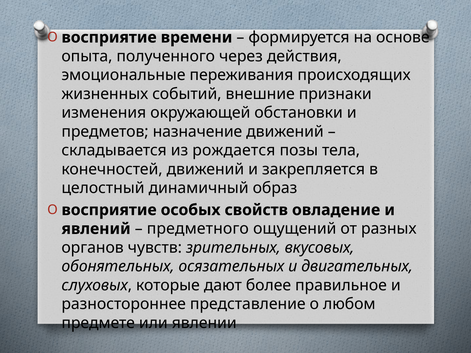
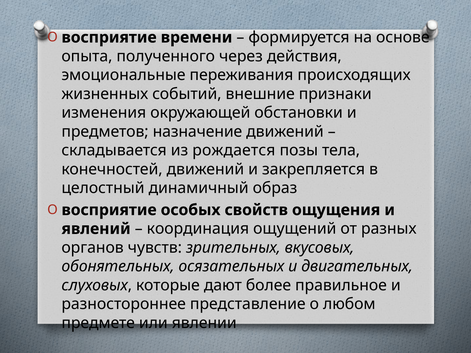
овладение: овладение -> ощущения
предметного: предметного -> координация
